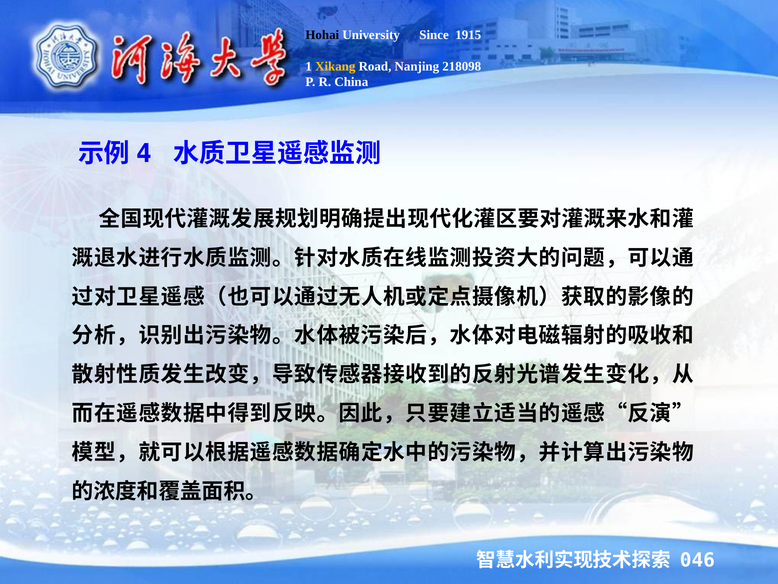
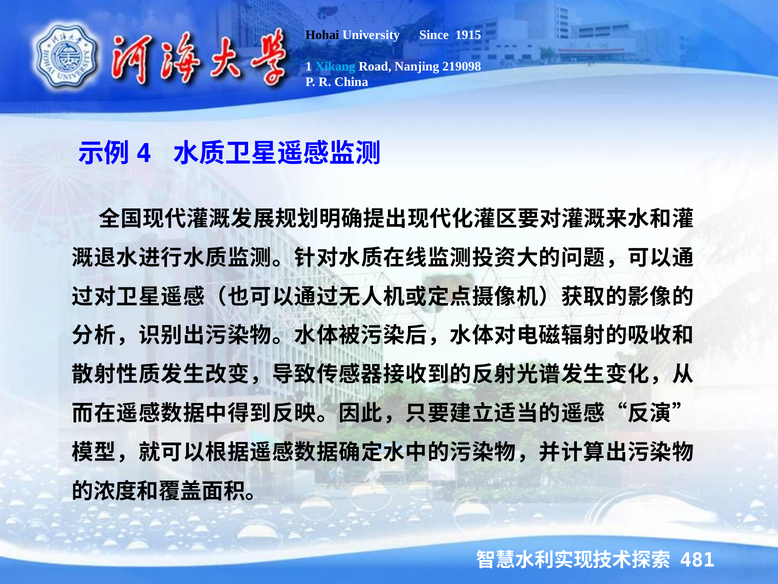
Xikang colour: yellow -> light blue
218098: 218098 -> 219098
046: 046 -> 481
